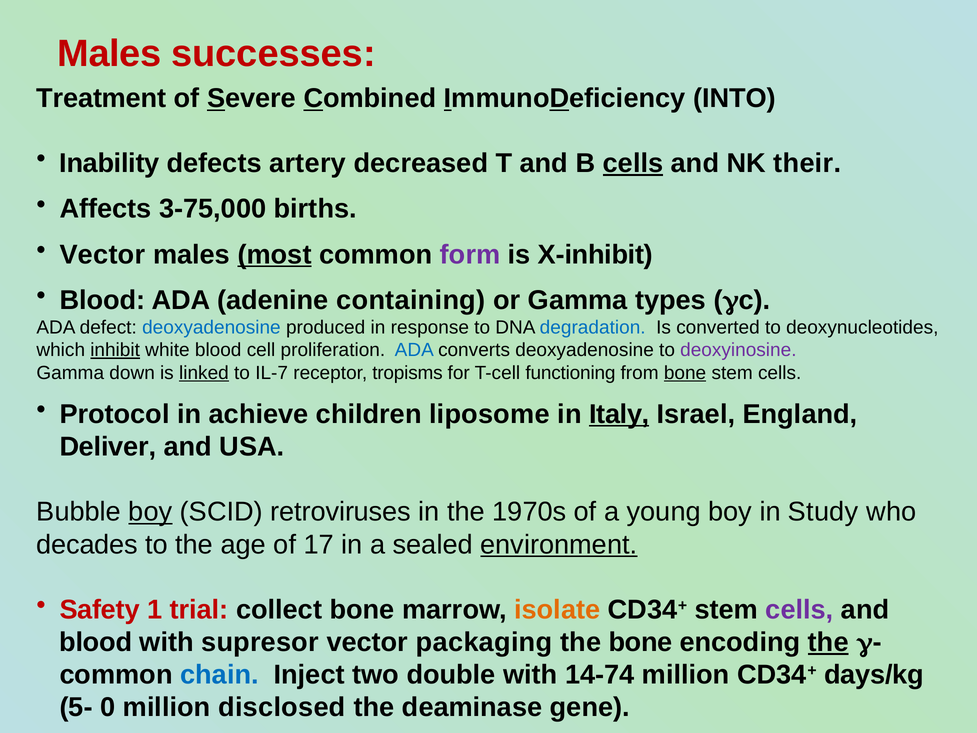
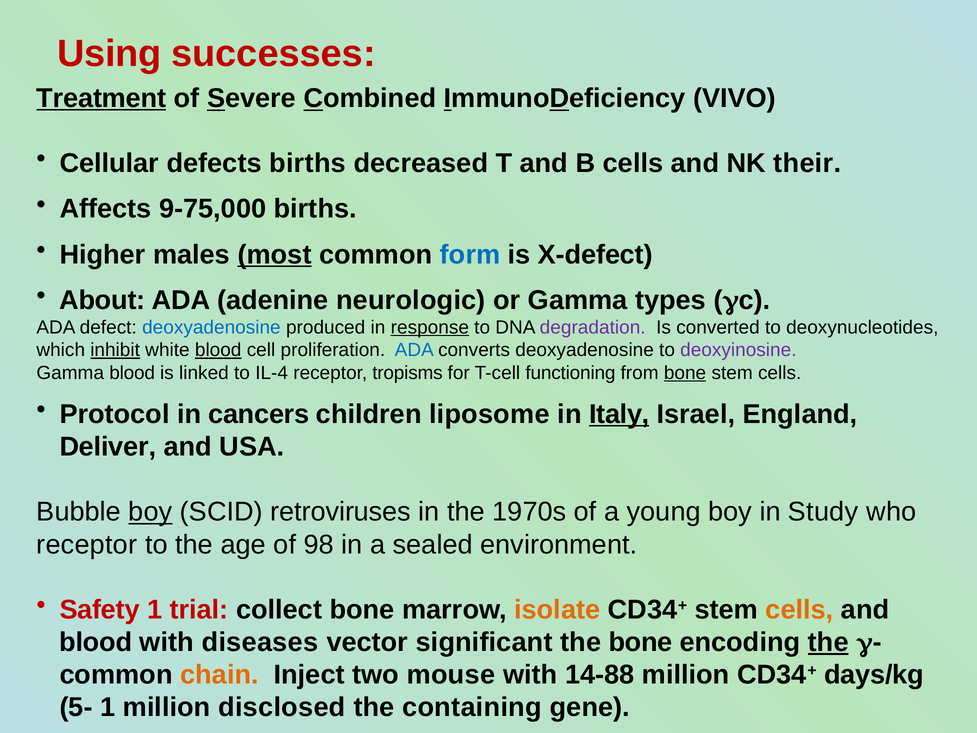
Males at (109, 53): Males -> Using
Treatment underline: none -> present
INTO: INTO -> VIVO
Inability: Inability -> Cellular
defects artery: artery -> births
cells at (633, 163) underline: present -> none
3-75,000: 3-75,000 -> 9-75,000
Vector at (102, 254): Vector -> Higher
form colour: purple -> blue
X-inhibit: X-inhibit -> X-defect
Blood at (102, 300): Blood -> About
containing: containing -> neurologic
response underline: none -> present
degradation colour: blue -> purple
blood at (218, 350) underline: none -> present
Gamma down: down -> blood
linked underline: present -> none
IL-7: IL-7 -> IL-4
achieve: achieve -> cancers
decades at (87, 544): decades -> receptor
17: 17 -> 98
environment underline: present -> none
cells at (799, 610) colour: purple -> orange
supresor: supresor -> diseases
packaging: packaging -> significant
chain colour: blue -> orange
double: double -> mouse
14-74: 14-74 -> 14-88
5- 0: 0 -> 1
deaminase: deaminase -> containing
